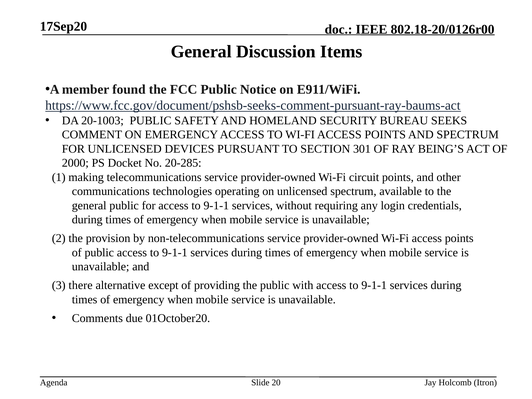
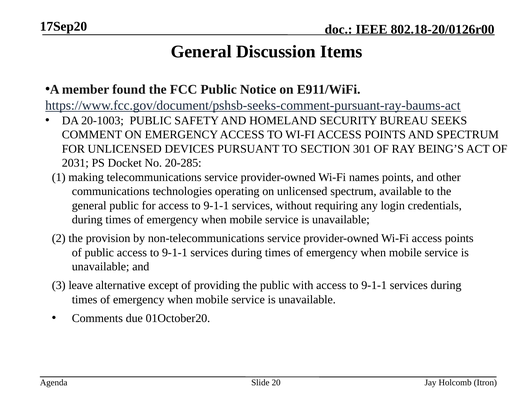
2000: 2000 -> 2031
circuit: circuit -> names
there: there -> leave
